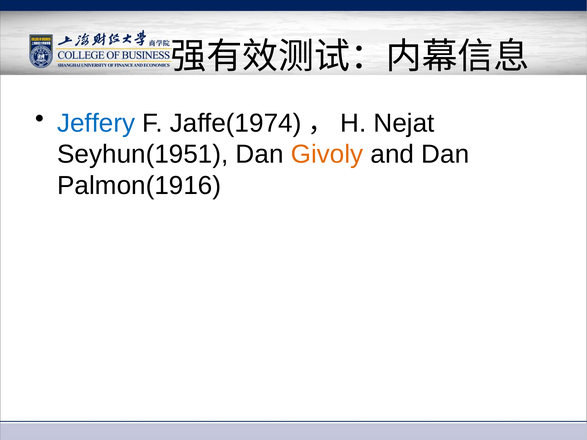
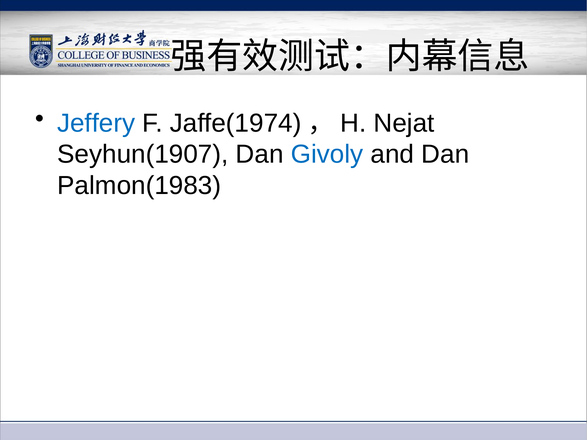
Seyhun(1951: Seyhun(1951 -> Seyhun(1907
Givoly colour: orange -> blue
Palmon(1916: Palmon(1916 -> Palmon(1983
